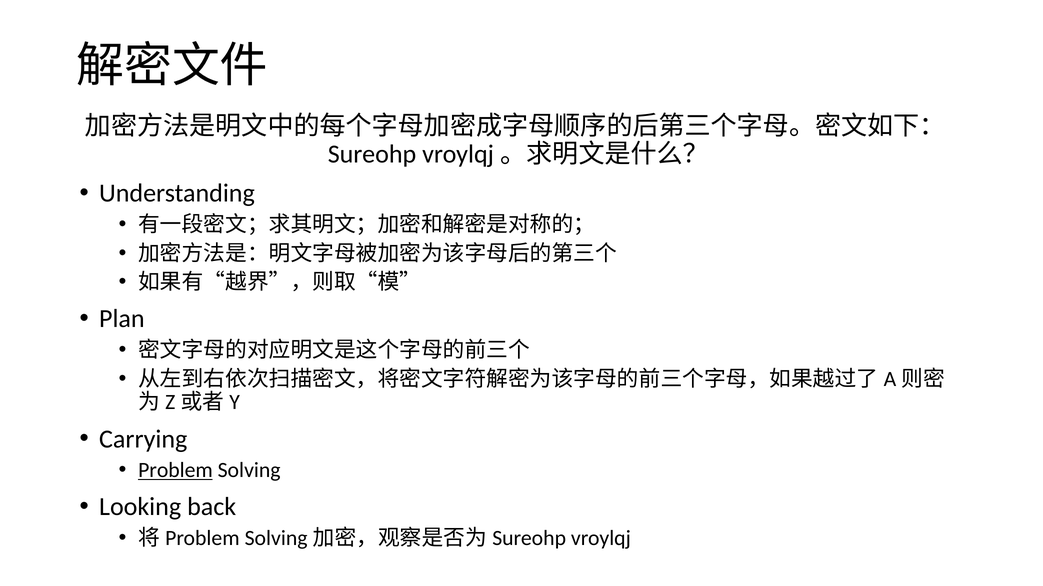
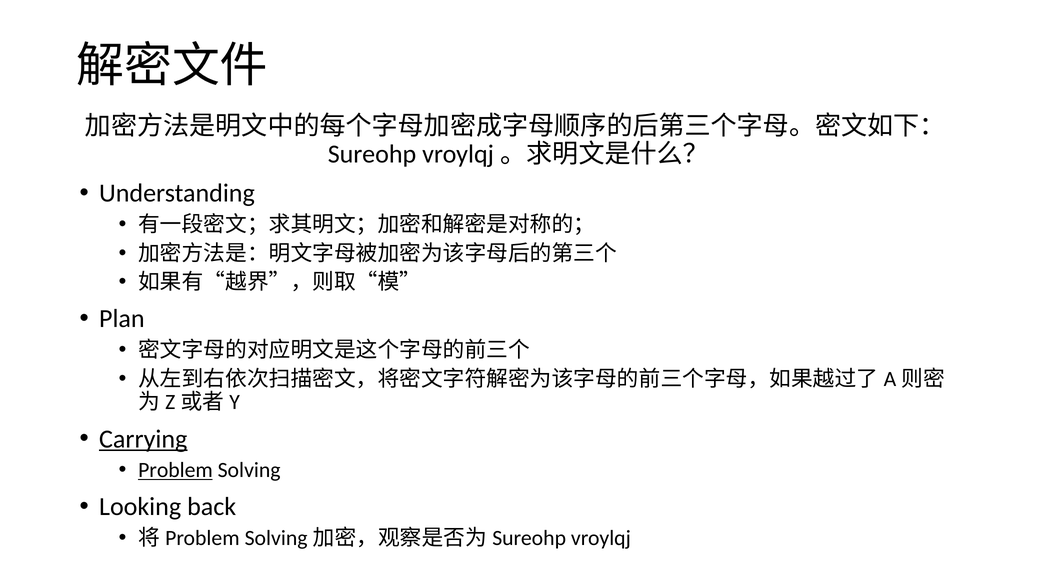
Carrying underline: none -> present
